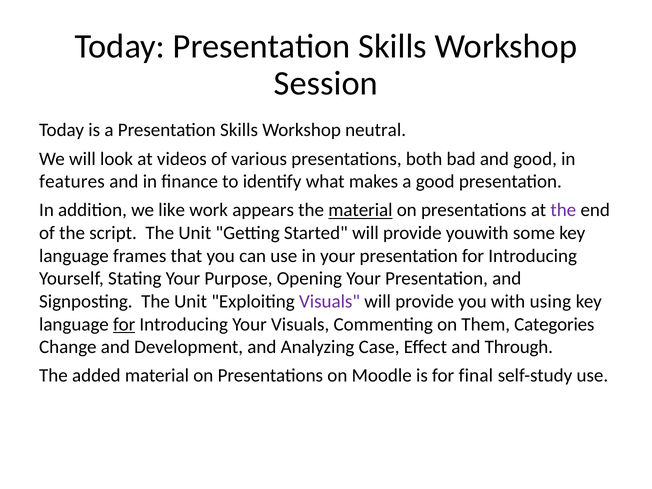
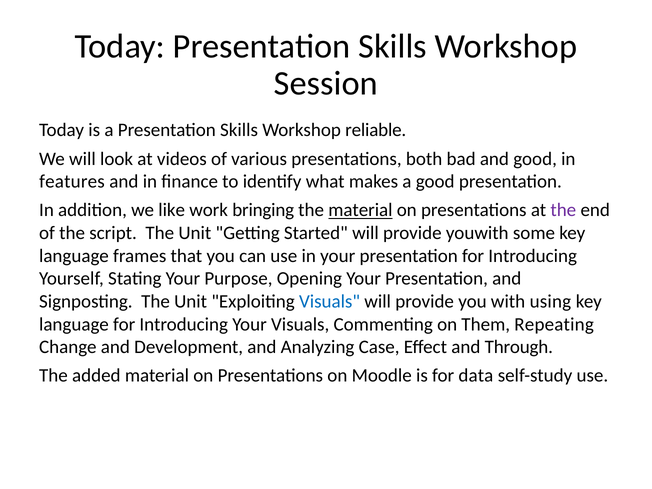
neutral: neutral -> reliable
appears: appears -> bringing
Visuals at (330, 301) colour: purple -> blue
for at (124, 324) underline: present -> none
Categories: Categories -> Repeating
final: final -> data
